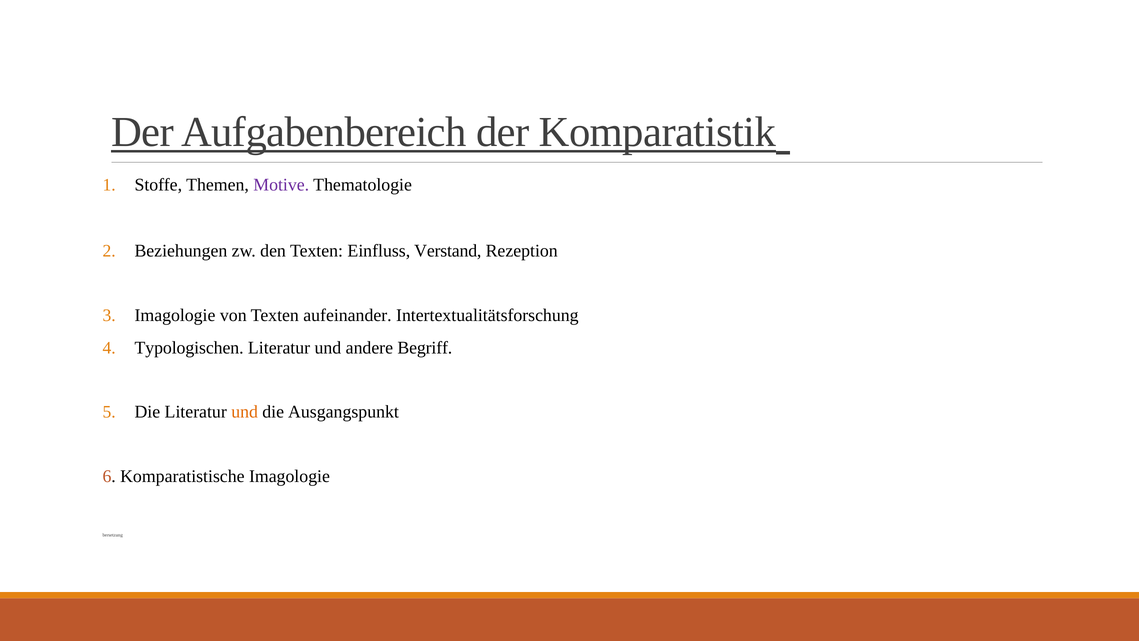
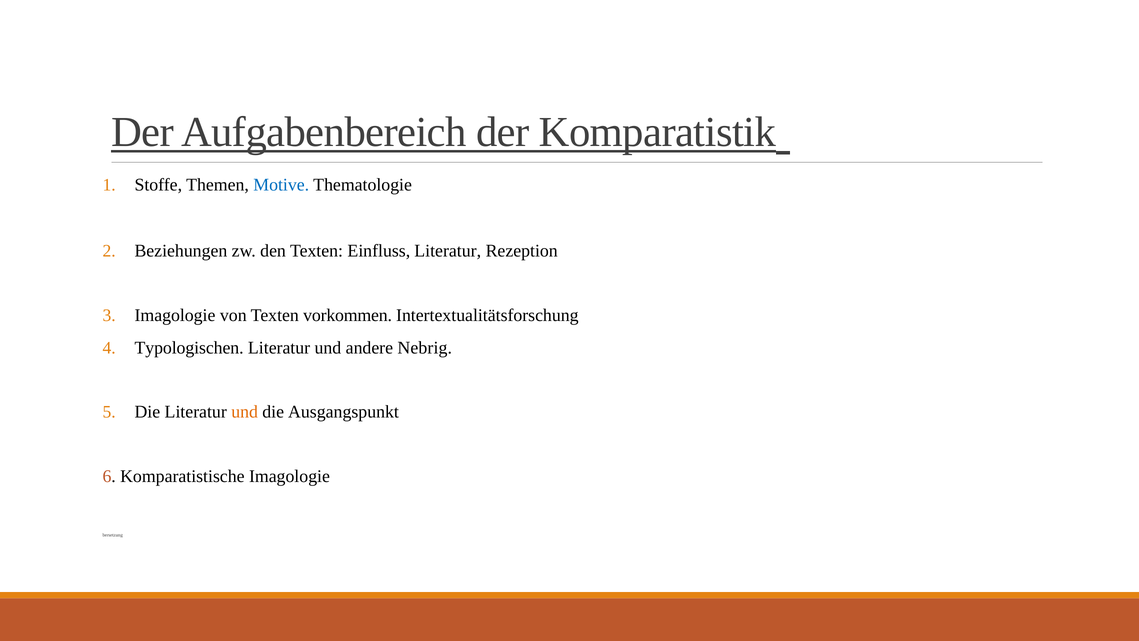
Motive colour: purple -> blue
Einfluss Verstand: Verstand -> Literatur
aufeinander: aufeinander -> vorkommen
Begriff: Begriff -> Nebrig
